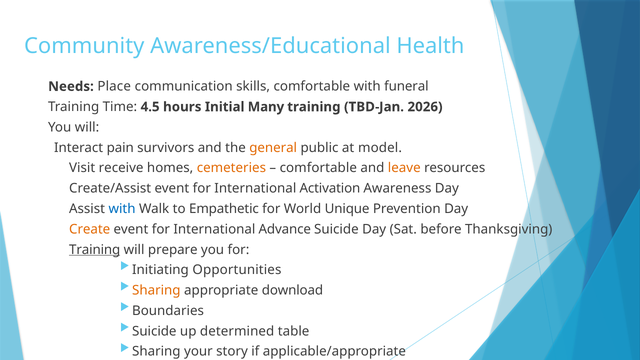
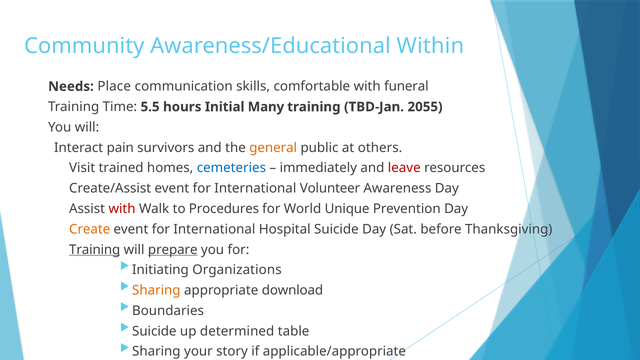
Health: Health -> Within
4.5: 4.5 -> 5.5
2026: 2026 -> 2055
model: model -> others
receive: receive -> trained
cemeteries colour: orange -> blue
comfortable at (318, 168): comfortable -> immediately
leave colour: orange -> red
Activation: Activation -> Volunteer
with at (122, 209) colour: blue -> red
Empathetic: Empathetic -> Procedures
Advance: Advance -> Hospital
prepare underline: none -> present
Opportunities: Opportunities -> Organizations
